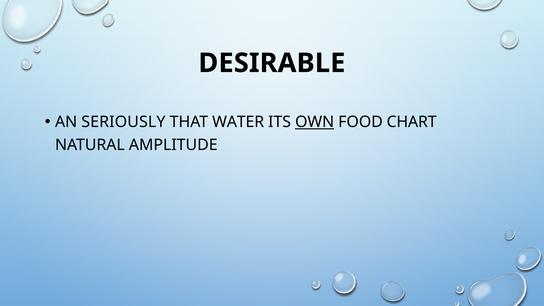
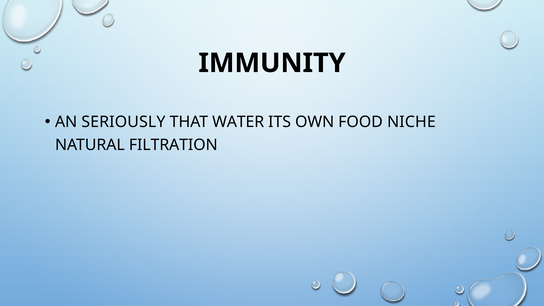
DESIRABLE: DESIRABLE -> IMMUNITY
OWN underline: present -> none
CHART: CHART -> NICHE
AMPLITUDE: AMPLITUDE -> FILTRATION
